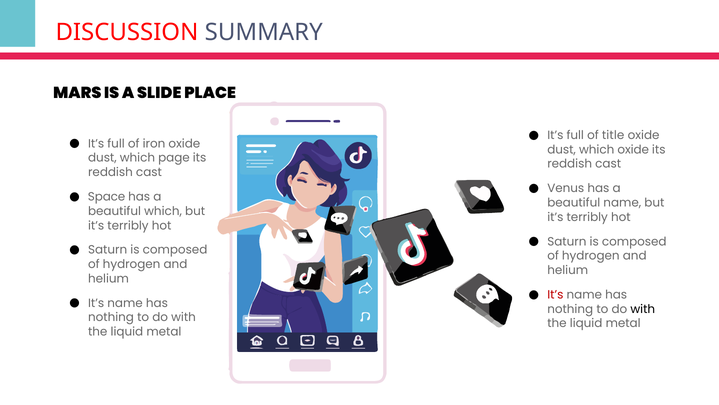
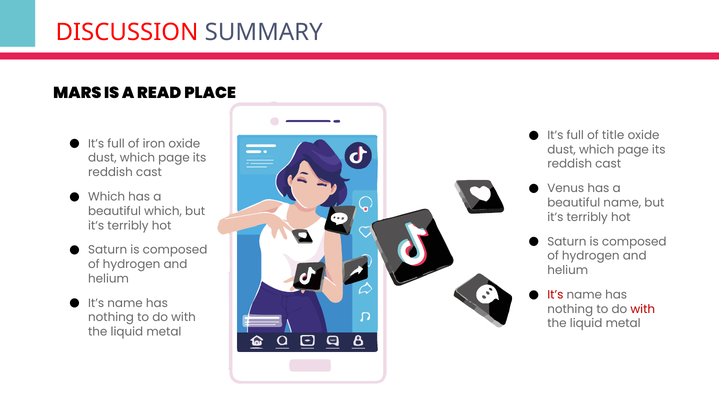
SLIDE: SLIDE -> READ
oxide at (633, 149): oxide -> page
Space at (107, 196): Space -> Which
with at (643, 309) colour: black -> red
